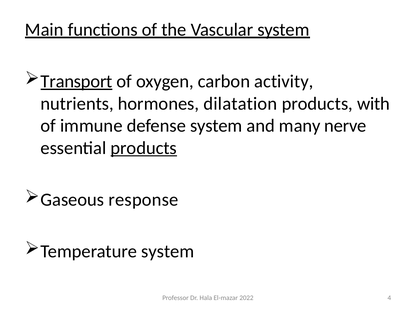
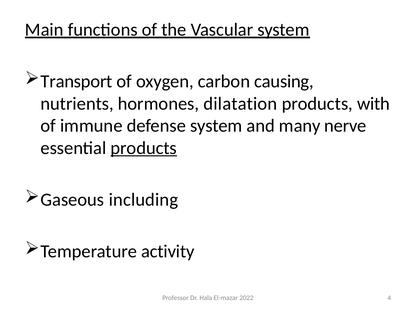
Transport underline: present -> none
activity: activity -> causing
response: response -> including
Temperature system: system -> activity
